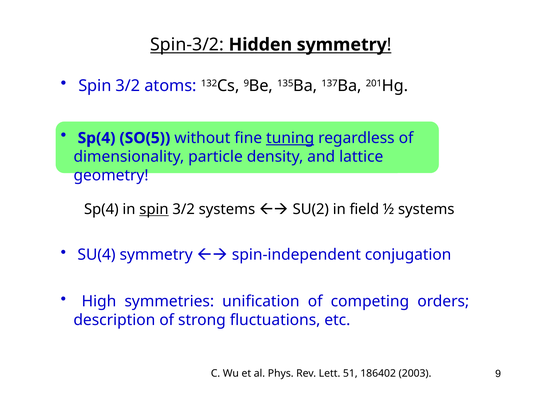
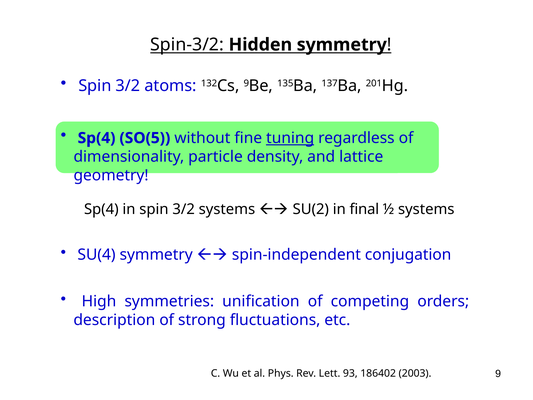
spin at (154, 209) underline: present -> none
field: field -> final
51: 51 -> 93
